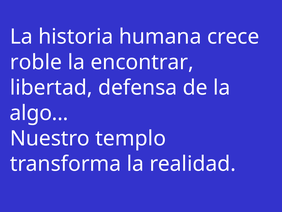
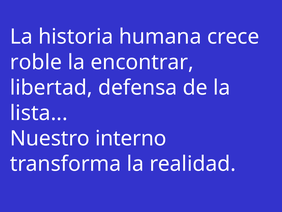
algo: algo -> lista
templo: templo -> interno
